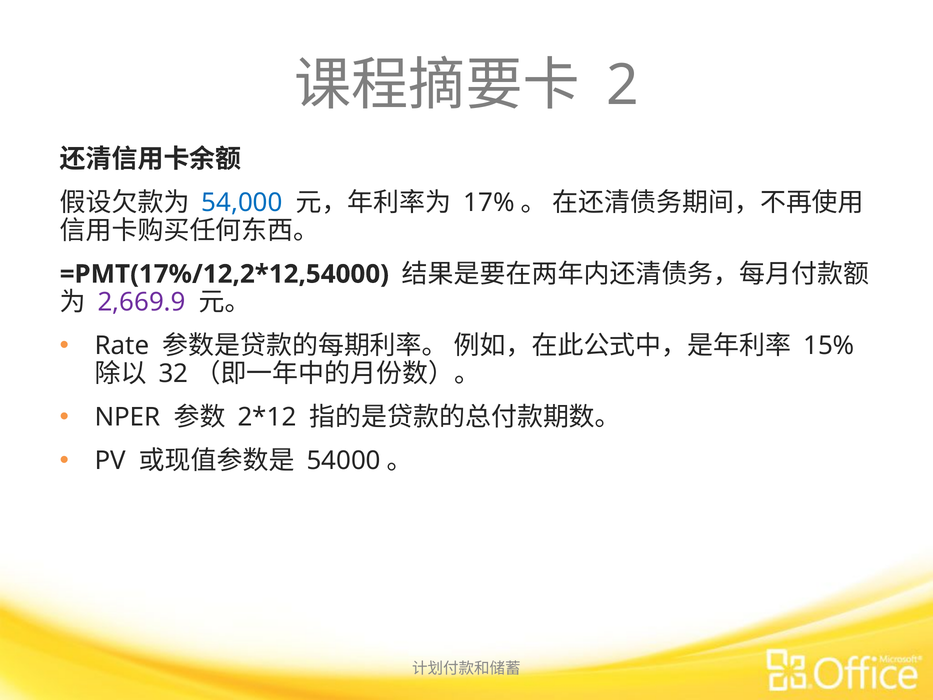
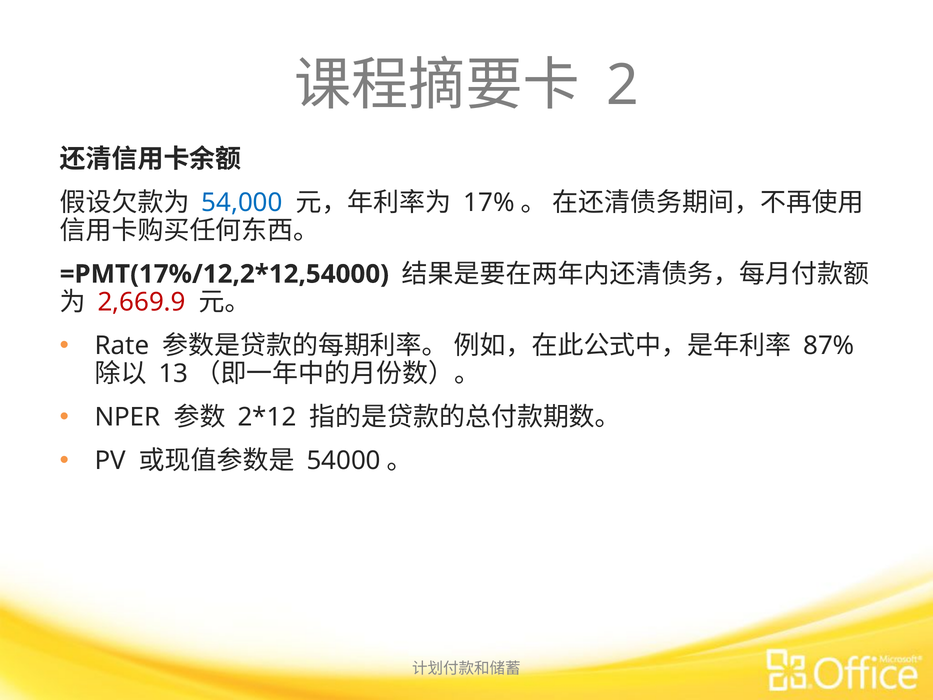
2,669.9 colour: purple -> red
15%: 15% -> 87%
32: 32 -> 13
